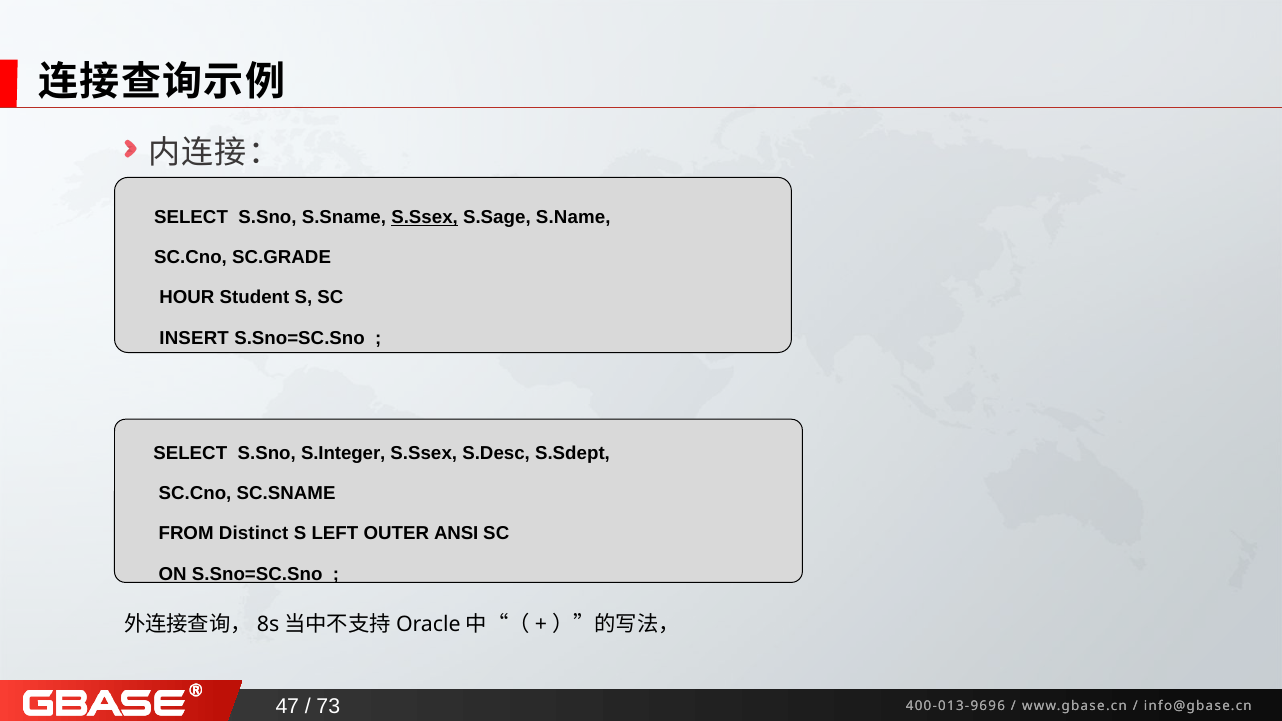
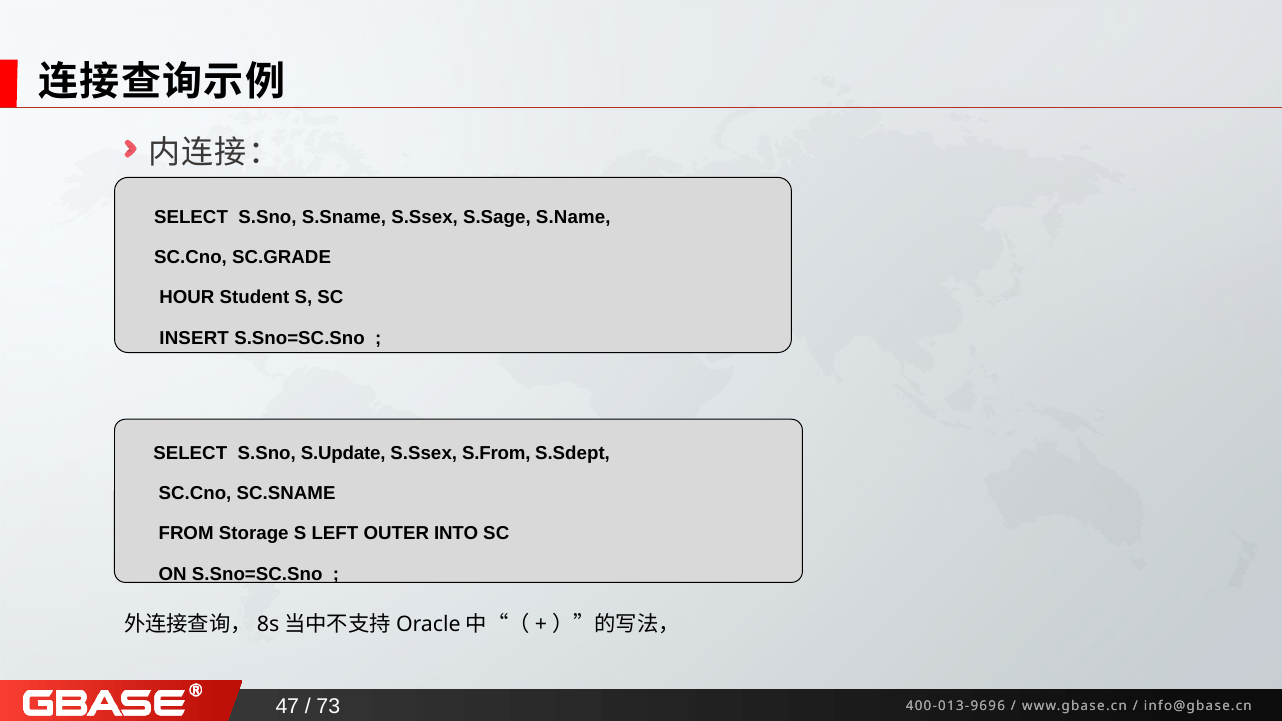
S.Ssex at (425, 217) underline: present -> none
S.Integer: S.Integer -> S.Update
S.Desc: S.Desc -> S.From
Distinct: Distinct -> Storage
ANSI: ANSI -> INTO
